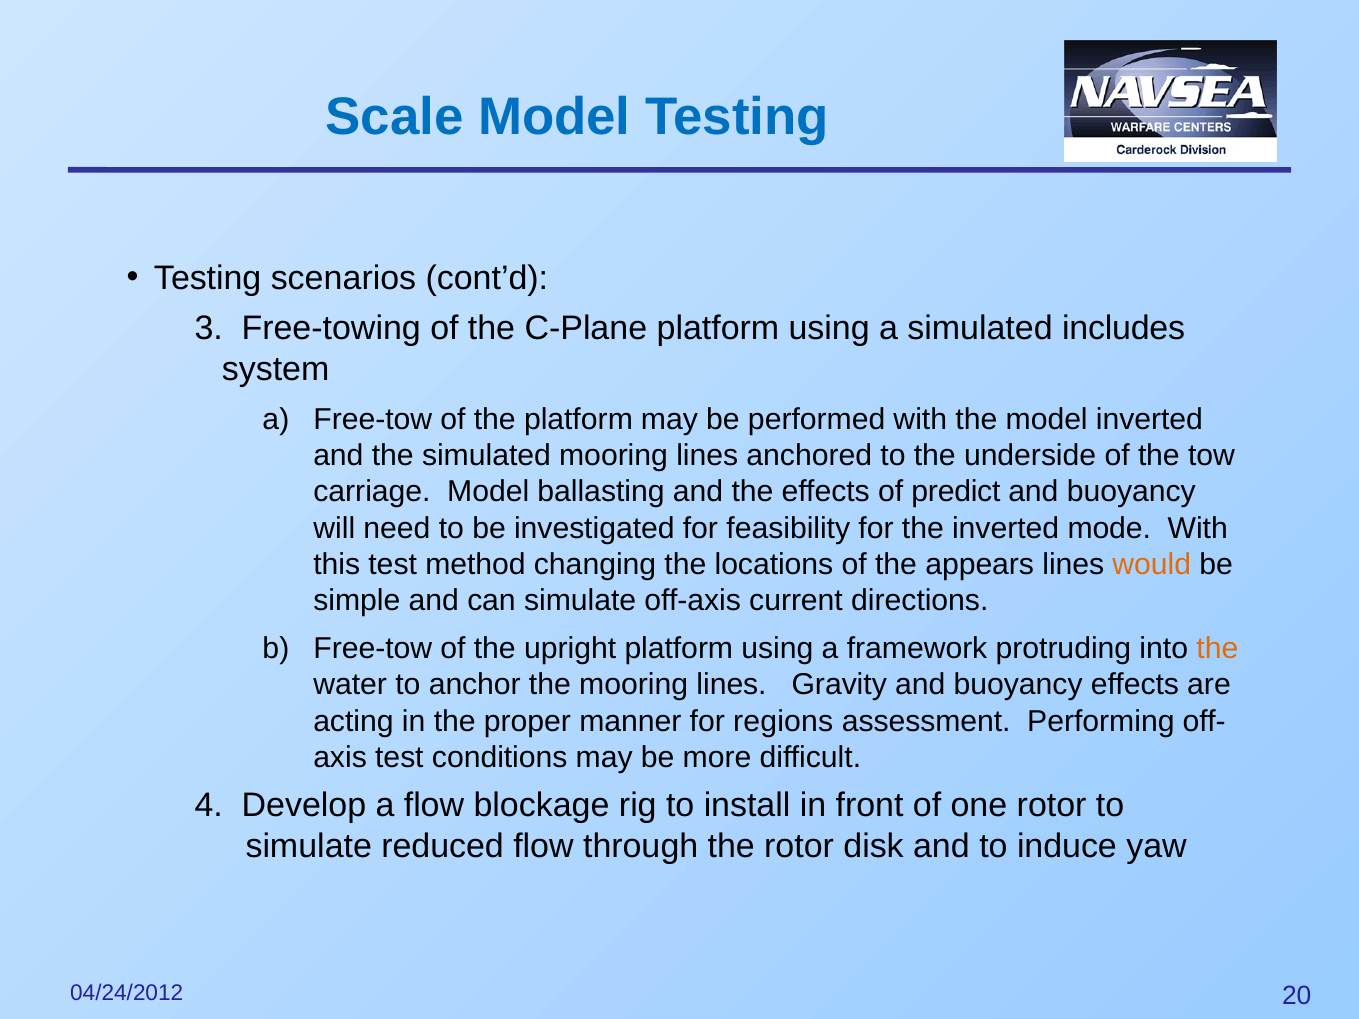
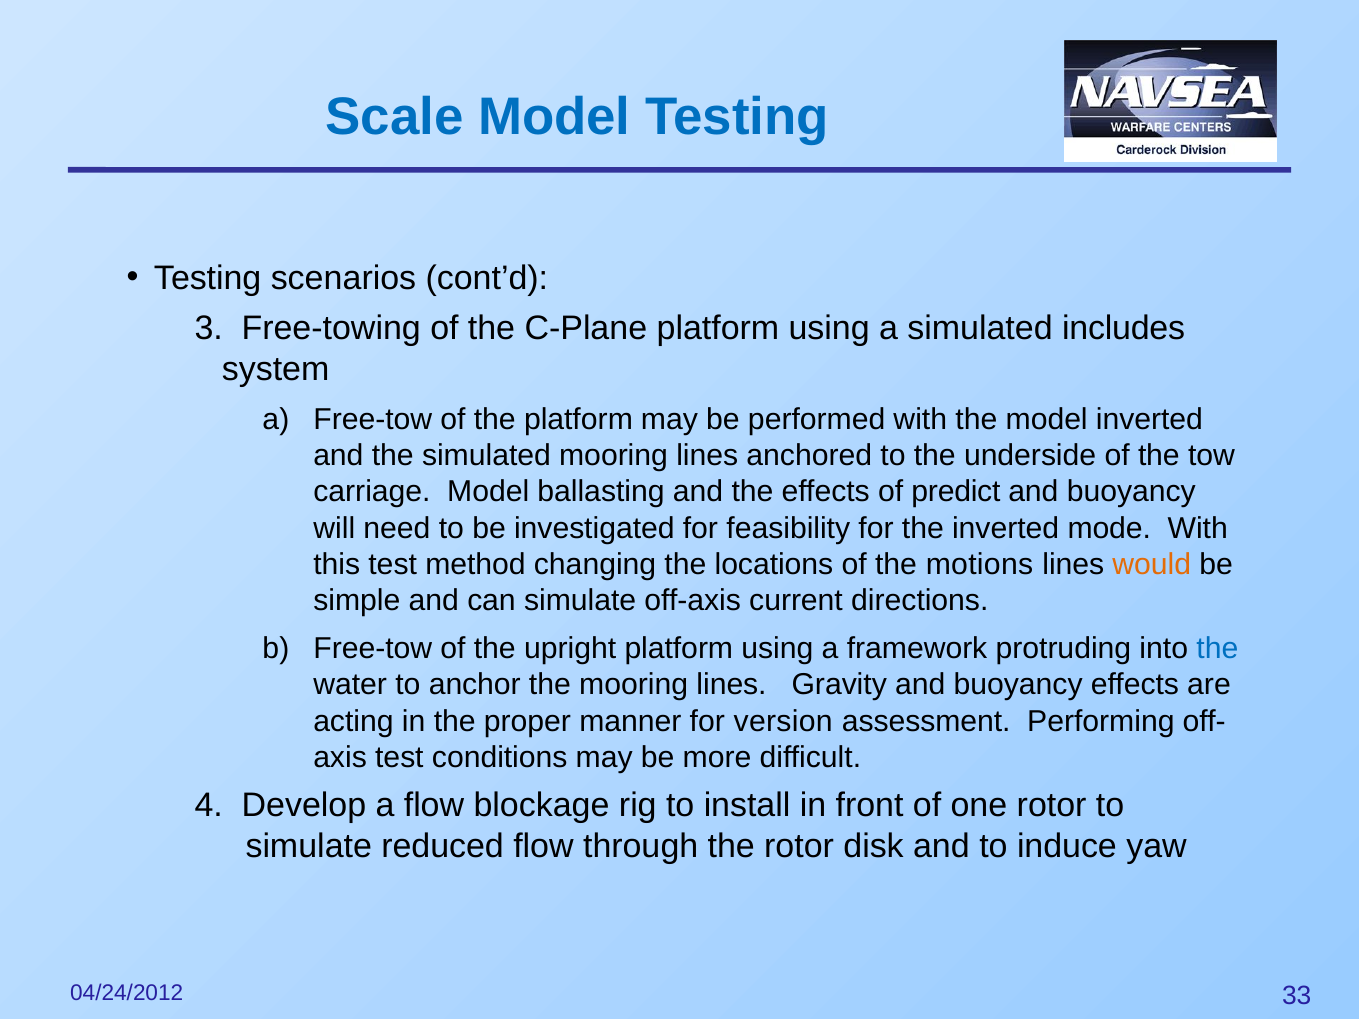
appears: appears -> motions
the at (1217, 649) colour: orange -> blue
regions: regions -> version
20: 20 -> 33
